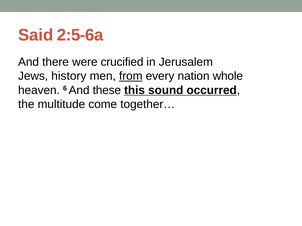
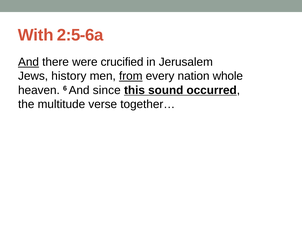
Said: Said -> With
And at (29, 62) underline: none -> present
these: these -> since
come: come -> verse
